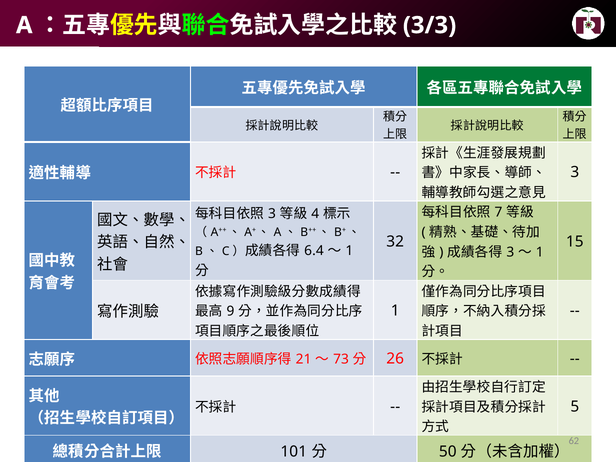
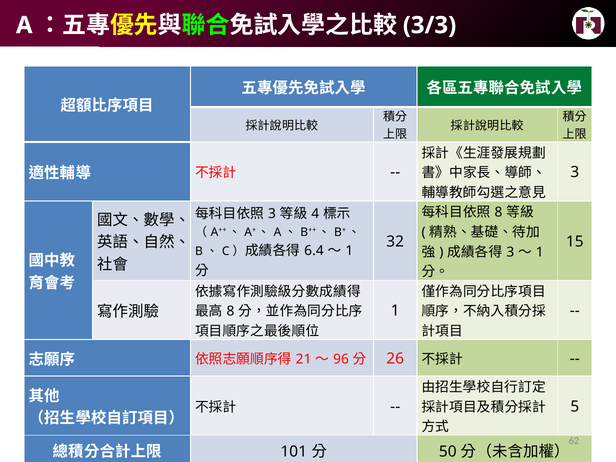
7 at (499, 212): 7 -> 8
9 at (231, 311): 9 -> 8
73: 73 -> 96
